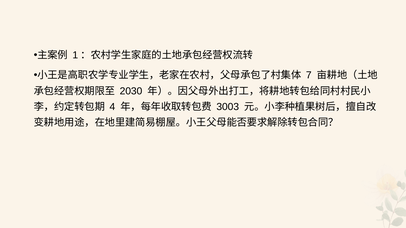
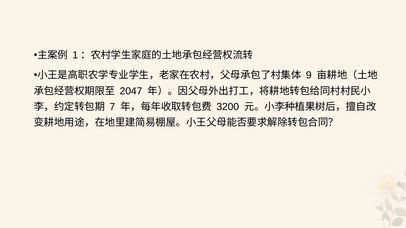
7: 7 -> 9
2030: 2030 -> 2047
4: 4 -> 7
3003: 3003 -> 3200
